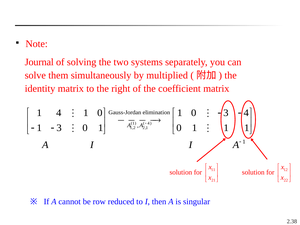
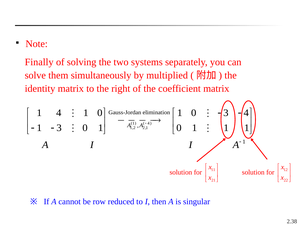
Journal: Journal -> Finally
